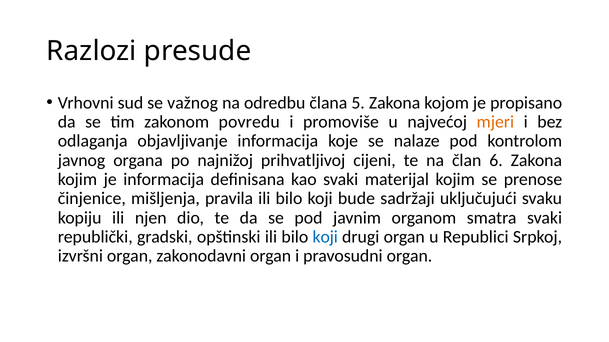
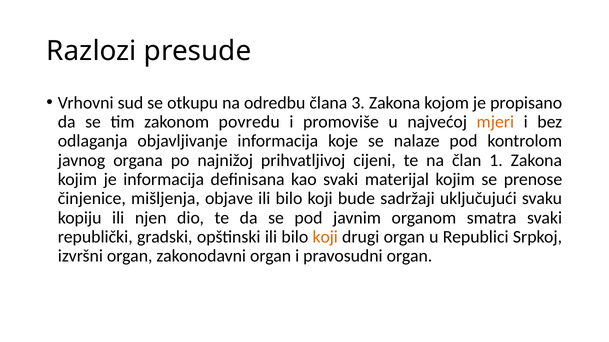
važnog: važnog -> otkupu
5: 5 -> 3
6: 6 -> 1
pravila: pravila -> objave
koji at (325, 237) colour: blue -> orange
